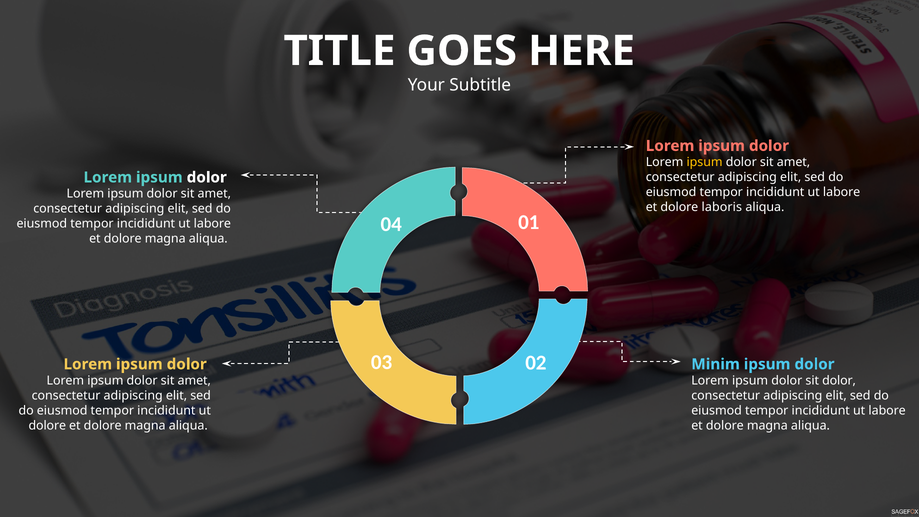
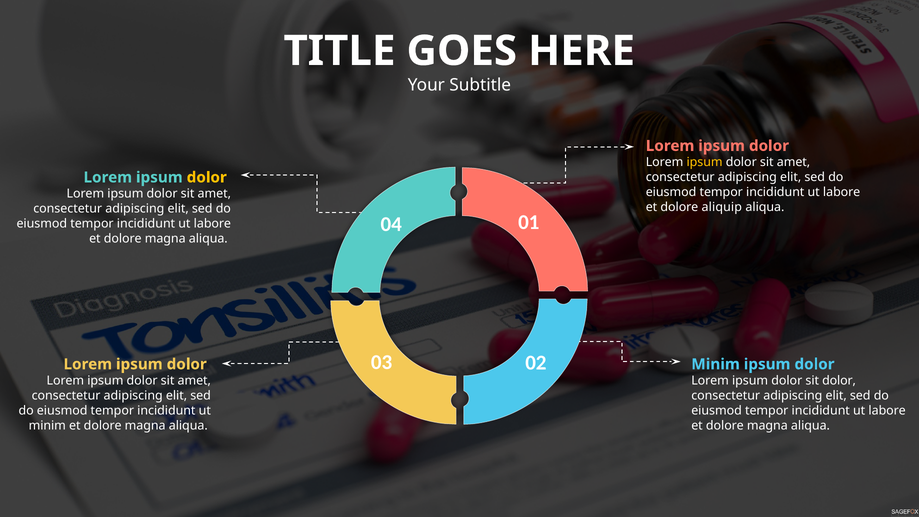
dolor at (207, 177) colour: white -> yellow
laboris: laboris -> aliquip
dolore at (47, 425): dolore -> minim
